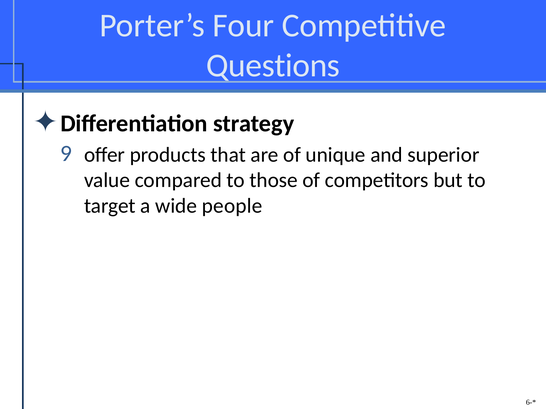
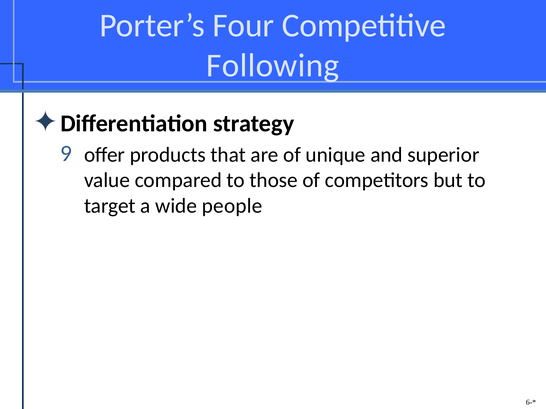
Questions: Questions -> Following
